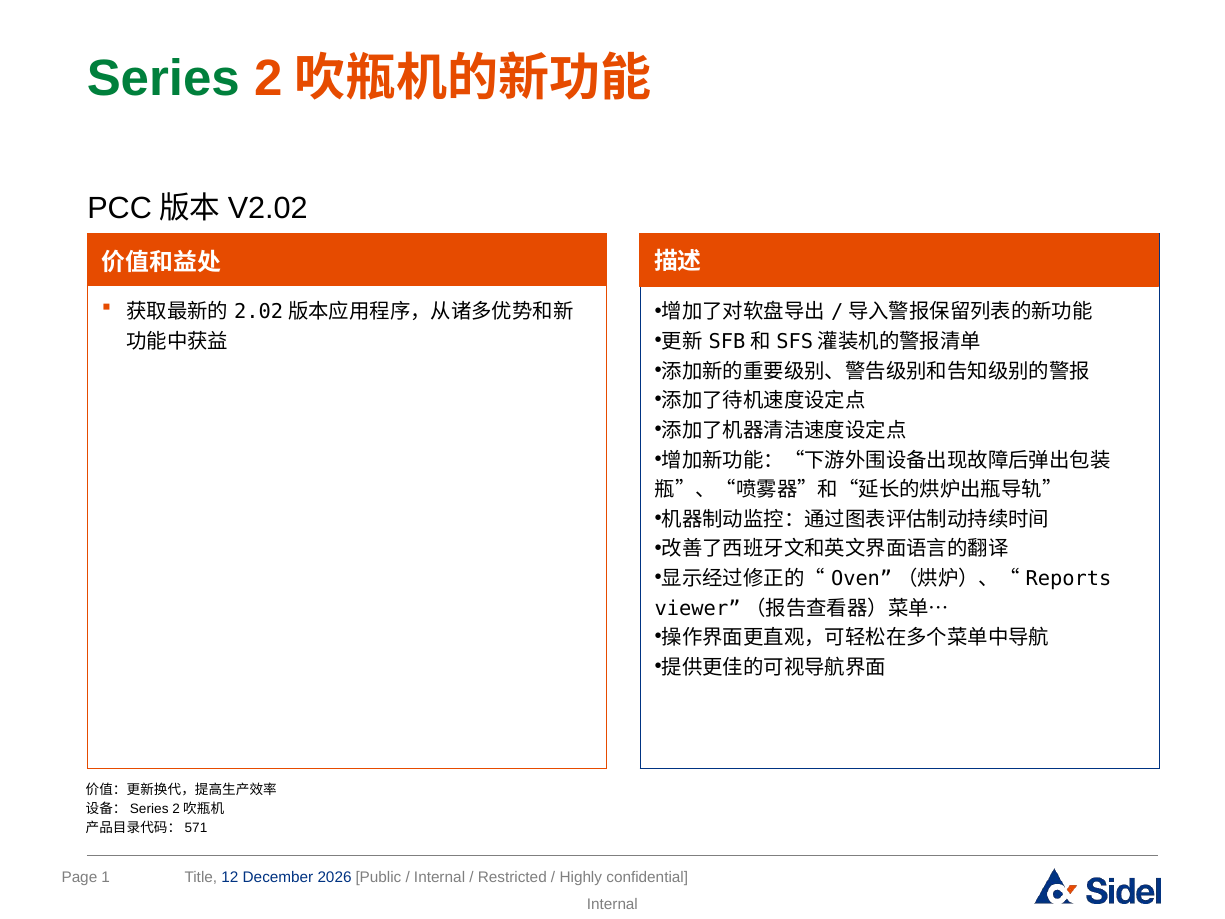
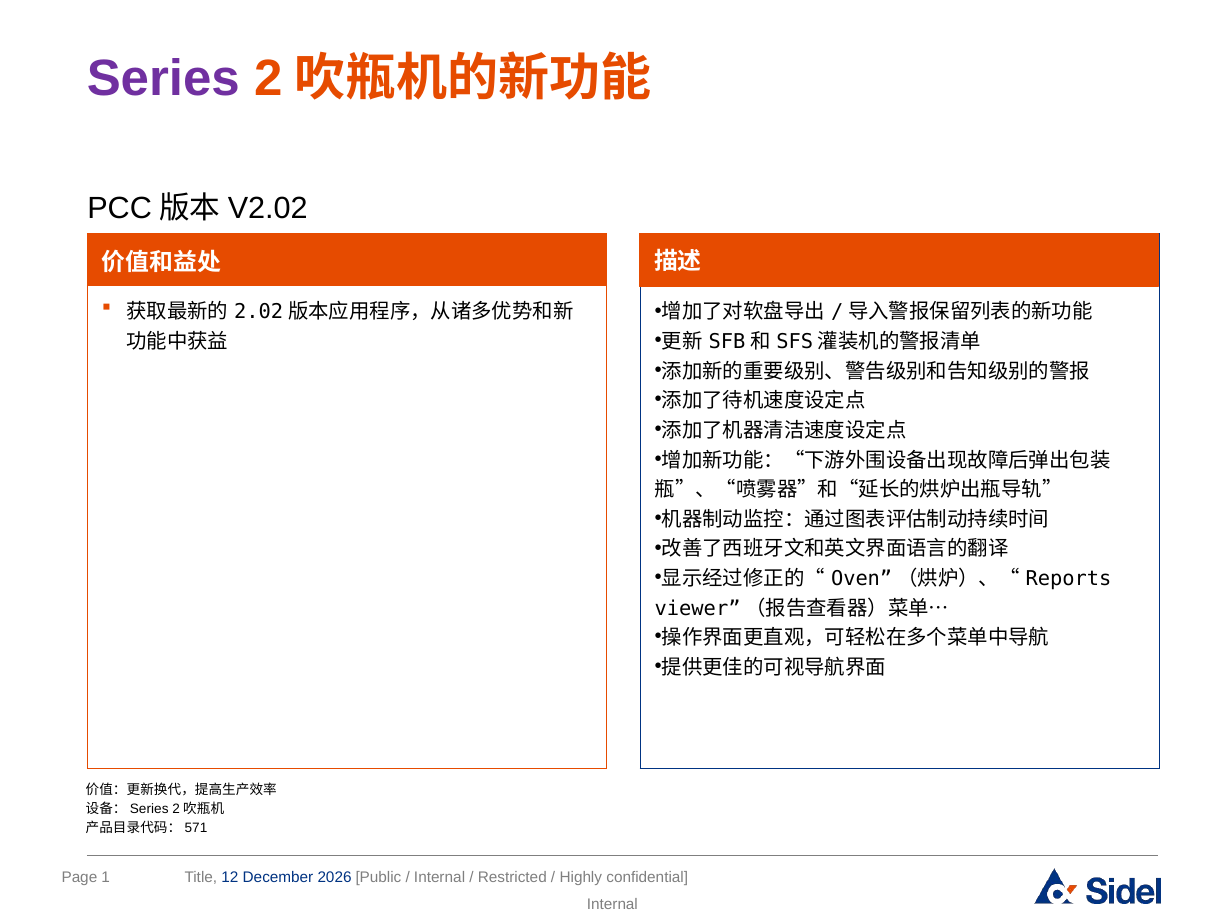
Series colour: green -> purple
